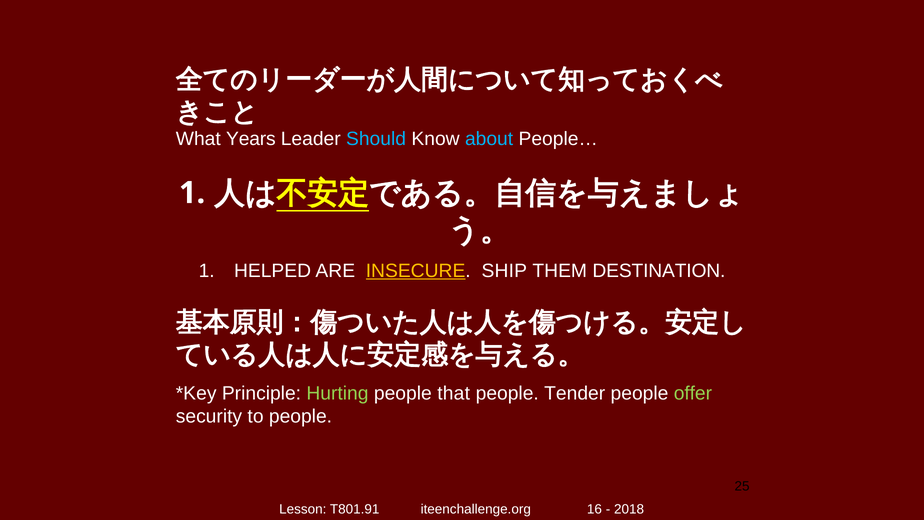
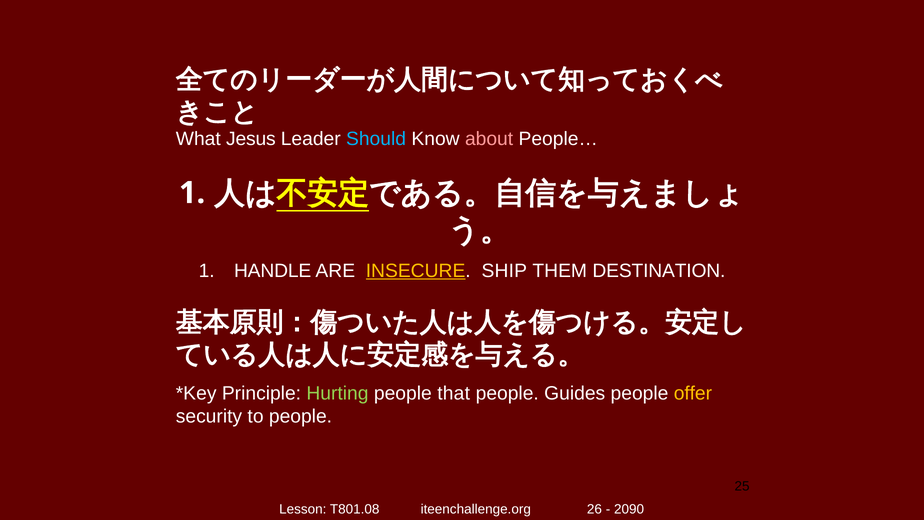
Years: Years -> Jesus
about colour: light blue -> pink
HELPED: HELPED -> HANDLE
Tender: Tender -> Guides
offer colour: light green -> yellow
T801.91: T801.91 -> T801.08
16: 16 -> 26
2018: 2018 -> 2090
